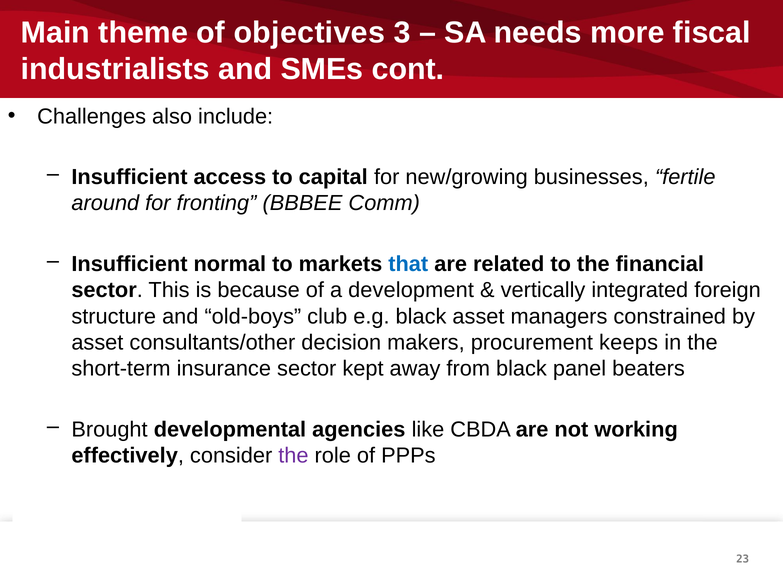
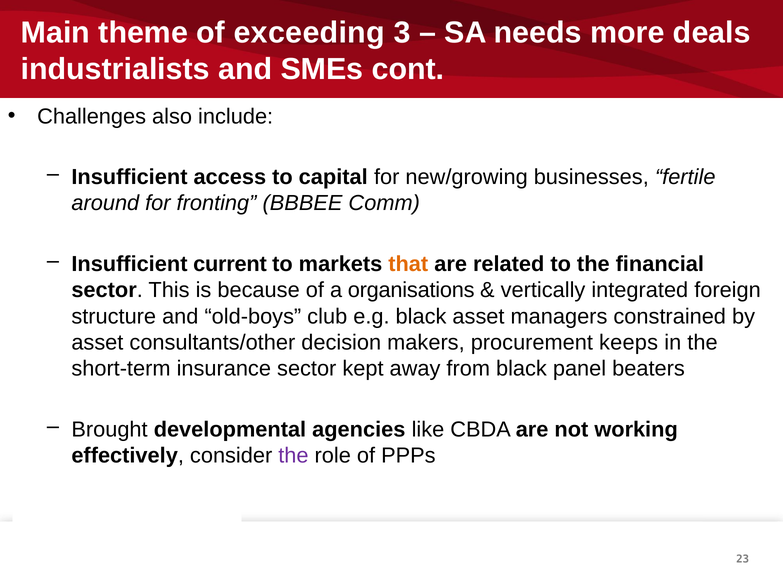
objectives: objectives -> exceeding
fiscal: fiscal -> deals
normal: normal -> current
that colour: blue -> orange
development: development -> organisations
